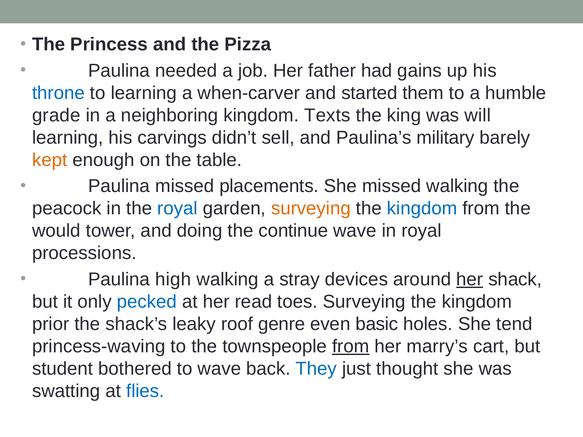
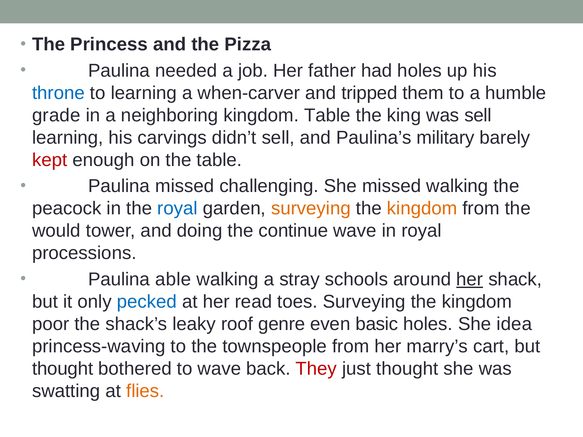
had gains: gains -> holes
started: started -> tripped
kingdom Texts: Texts -> Table
was will: will -> sell
kept colour: orange -> red
placements: placements -> challenging
kingdom at (422, 209) colour: blue -> orange
high: high -> able
devices: devices -> schools
prior: prior -> poor
tend: tend -> idea
from at (351, 347) underline: present -> none
student at (63, 369): student -> thought
They colour: blue -> red
flies colour: blue -> orange
